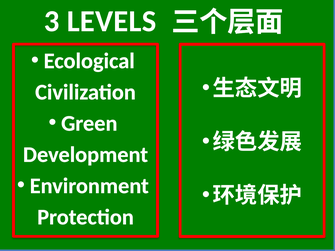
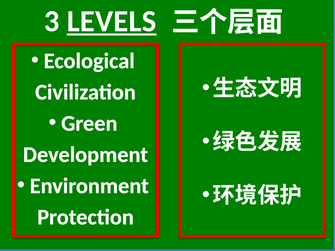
LEVELS underline: none -> present
